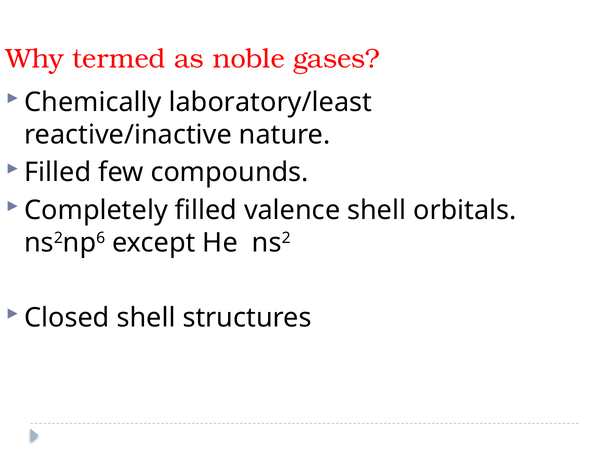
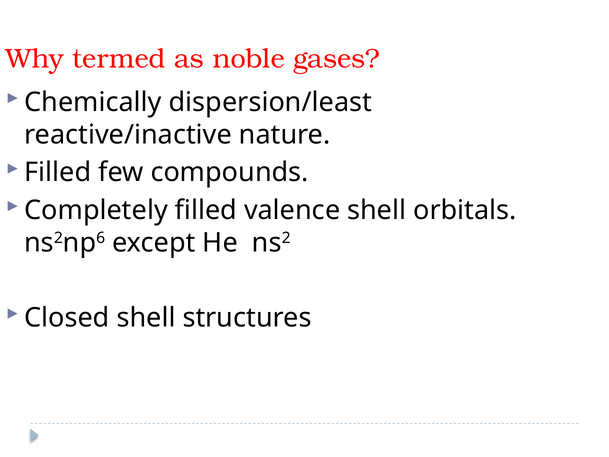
laboratory/least: laboratory/least -> dispersion/least
